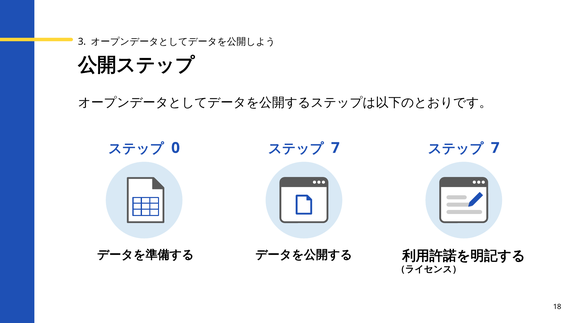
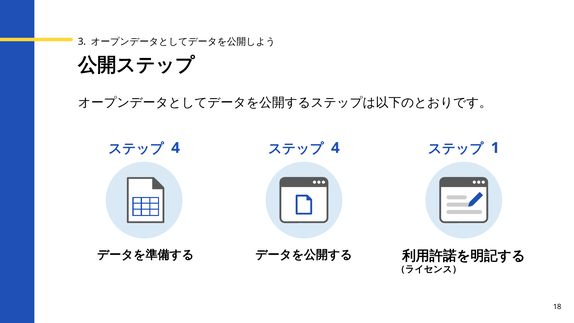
0 at (176, 148): 0 -> 4
7 at (335, 148): 7 -> 4
7 at (495, 148): 7 -> 1
